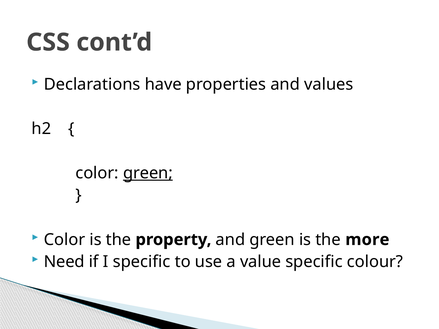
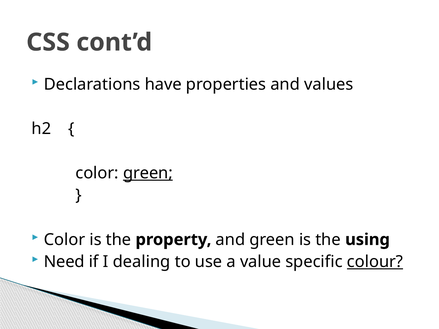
more: more -> using
I specific: specific -> dealing
colour underline: none -> present
